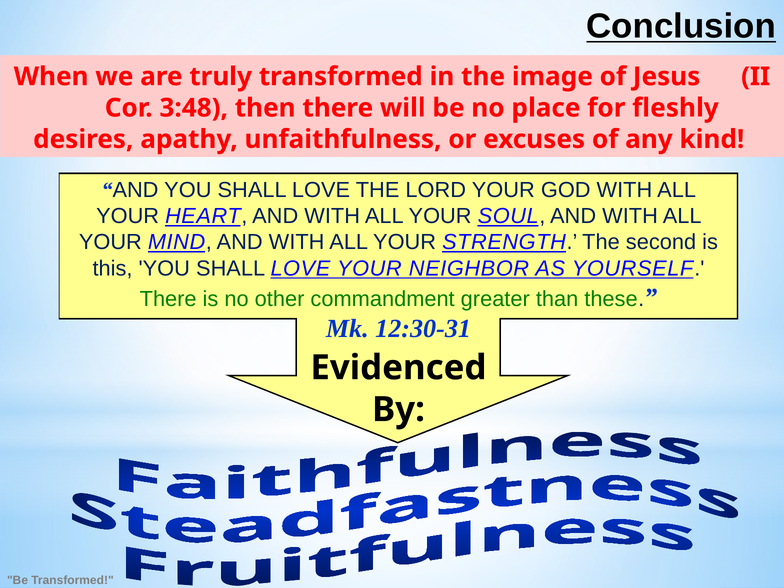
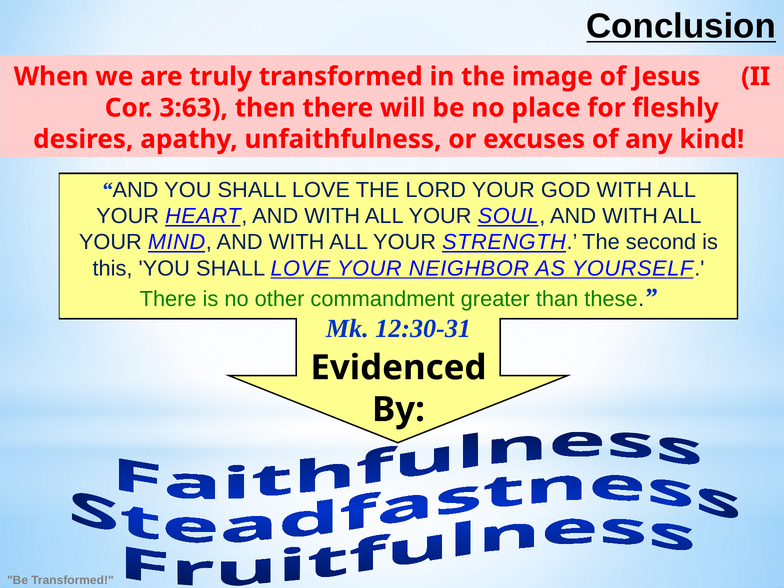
3:48: 3:48 -> 3:63
